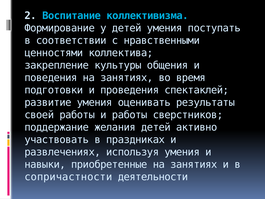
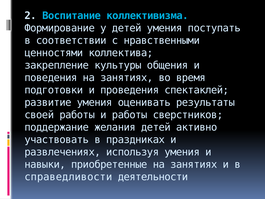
сопричастности: сопричастности -> справедливости
